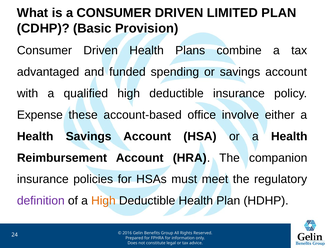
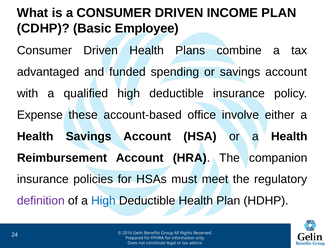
LIMITED: LIMITED -> INCOME
Provision: Provision -> Employee
High at (103, 200) colour: orange -> blue
